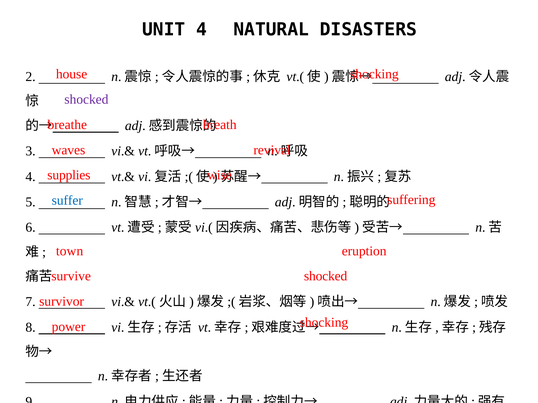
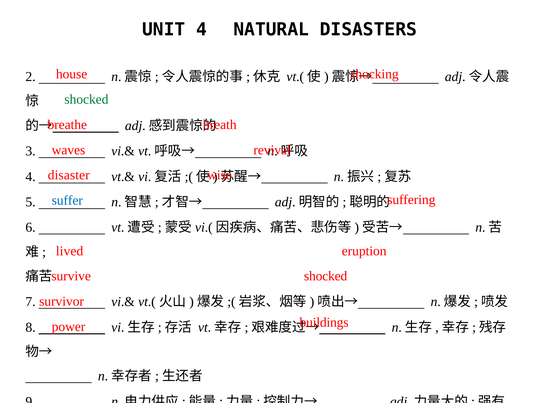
shocked at (86, 99) colour: purple -> green
supplies: supplies -> disaster
town: town -> lived
power shocking: shocking -> buildings
